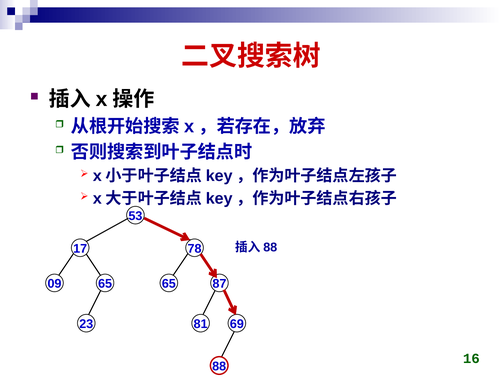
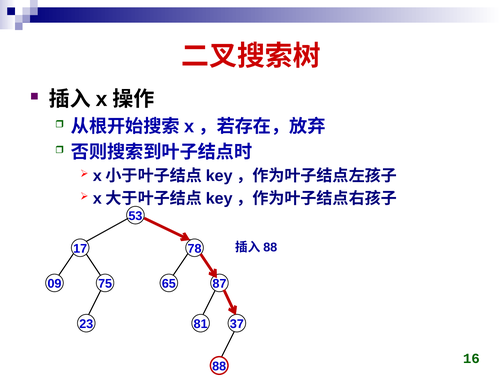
09 65: 65 -> 75
69: 69 -> 37
